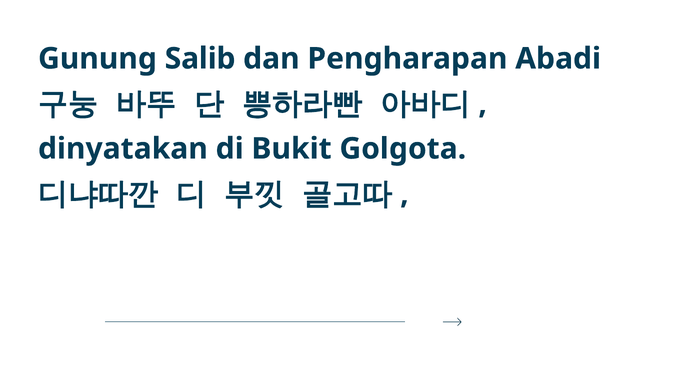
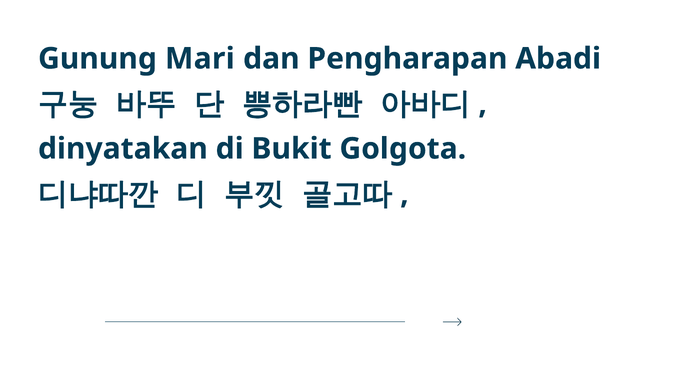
Salib: Salib -> Mari
